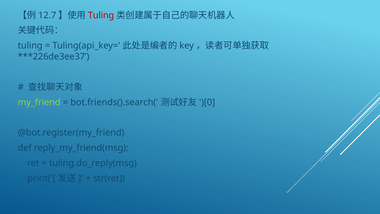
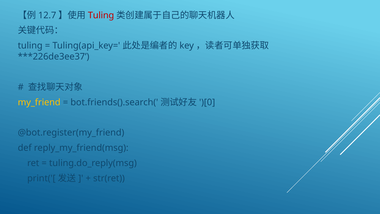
my_friend colour: light green -> yellow
